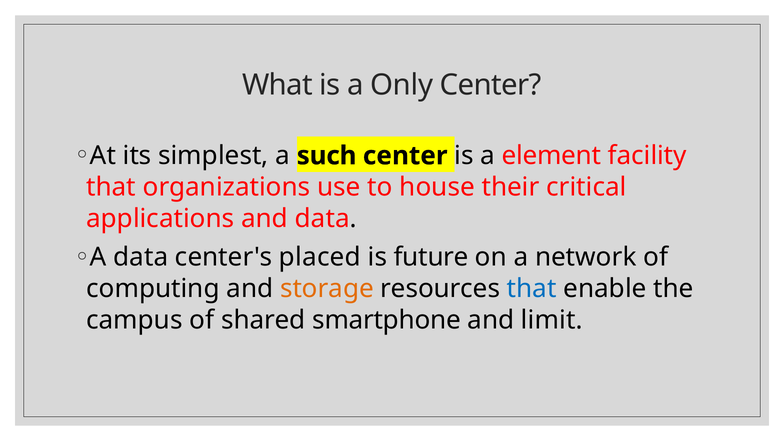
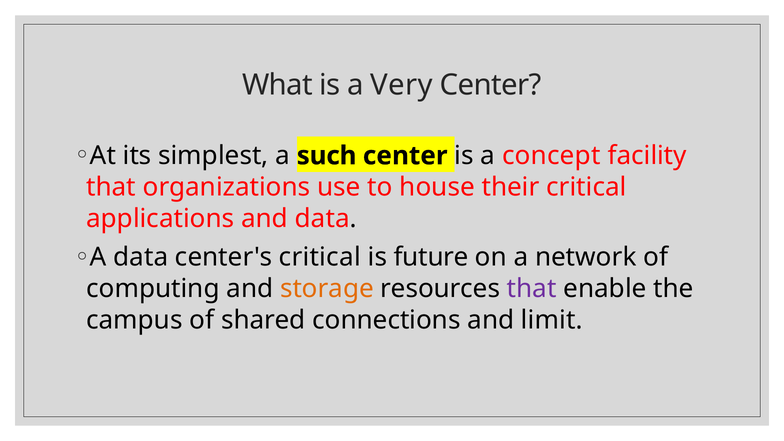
Only: Only -> Very
element: element -> concept
center's placed: placed -> critical
that at (532, 289) colour: blue -> purple
smartphone: smartphone -> connections
